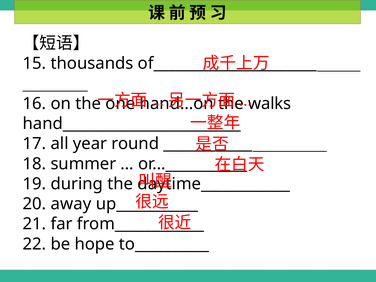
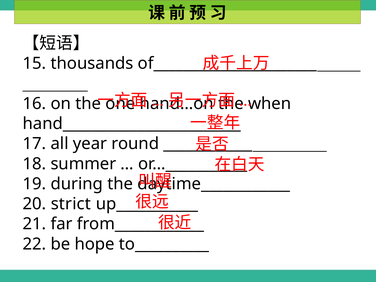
walks: walks -> when
away: away -> strict
